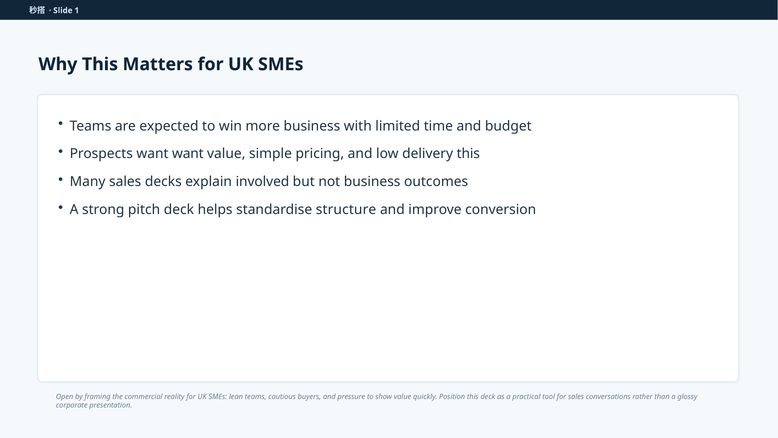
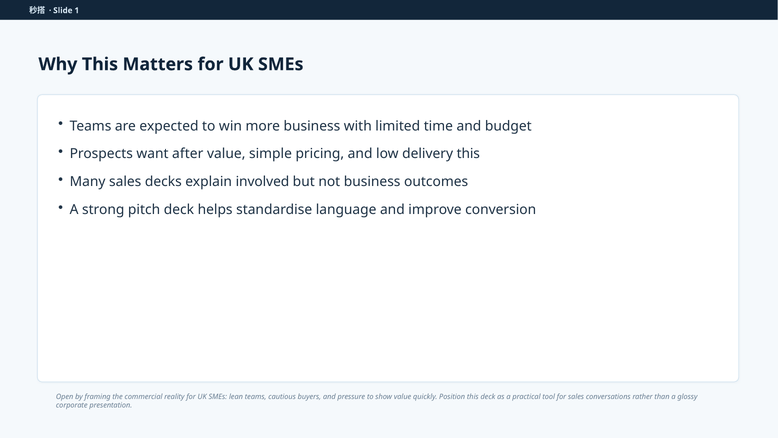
want want: want -> after
structure: structure -> language
